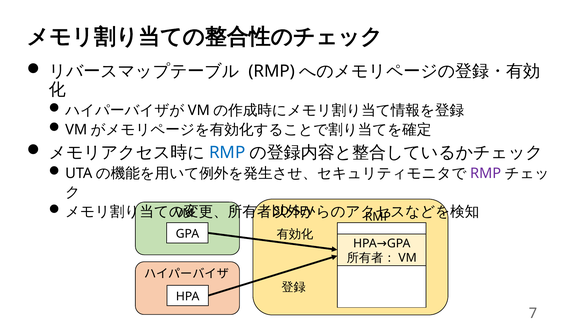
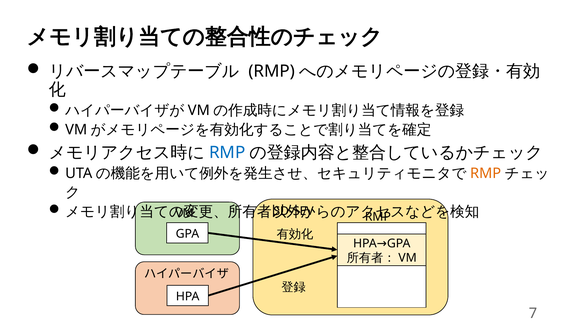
RMP at (486, 173) colour: purple -> orange
